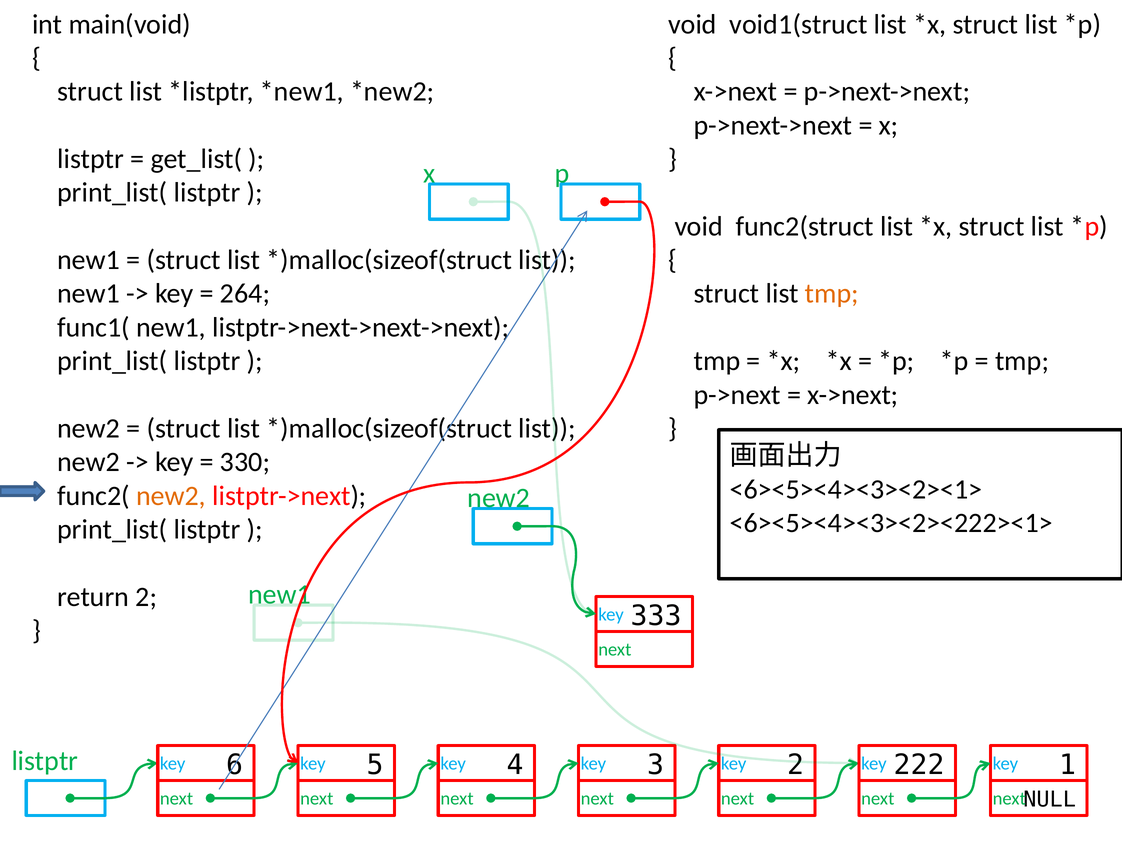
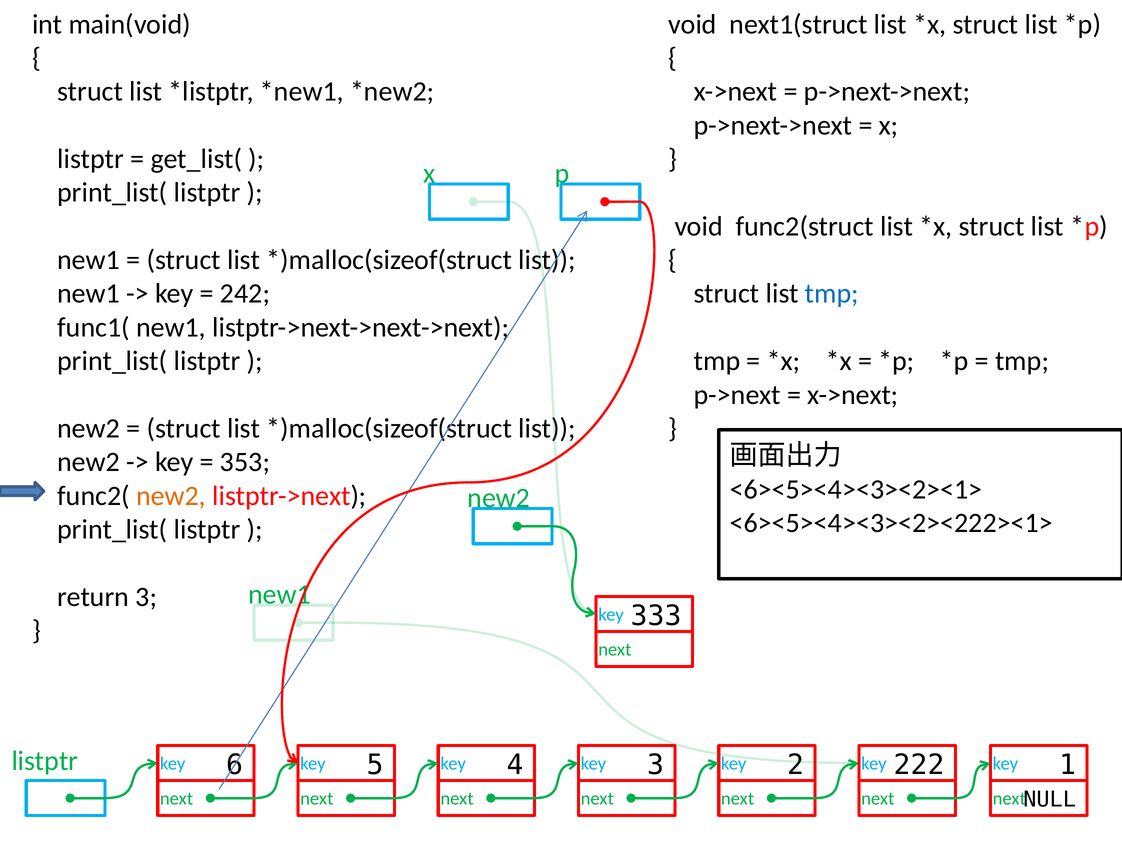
void1(struct: void1(struct -> next1(struct
264: 264 -> 242
tmp at (832, 294) colour: orange -> blue
330: 330 -> 353
return 2: 2 -> 3
